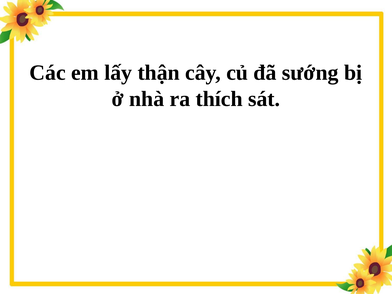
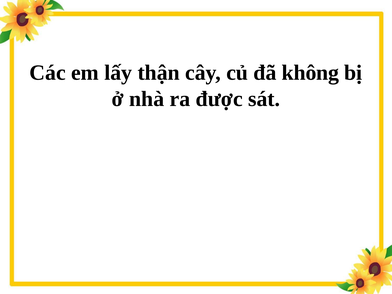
sướng: sướng -> không
thích: thích -> được
